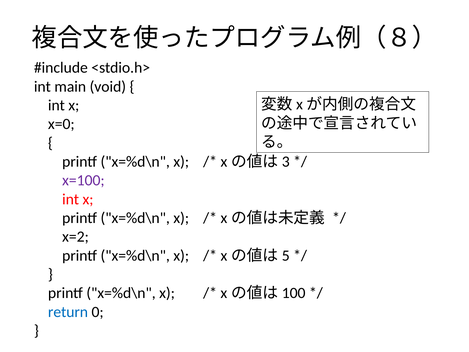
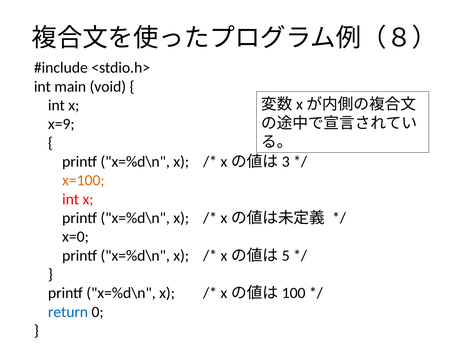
x=0: x=0 -> x=9
x=100 colour: purple -> orange
x=2: x=2 -> x=0
